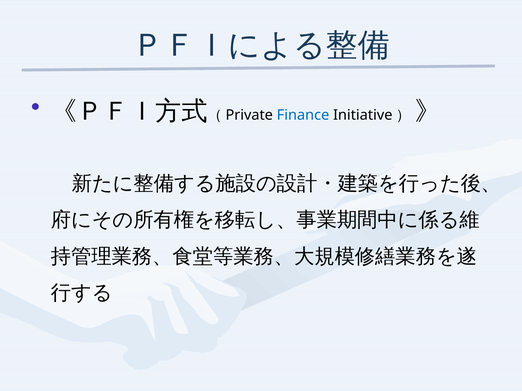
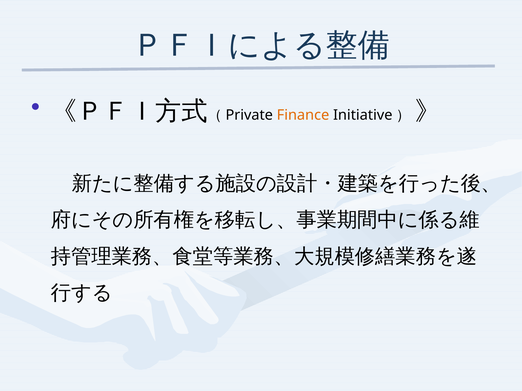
Finance colour: blue -> orange
